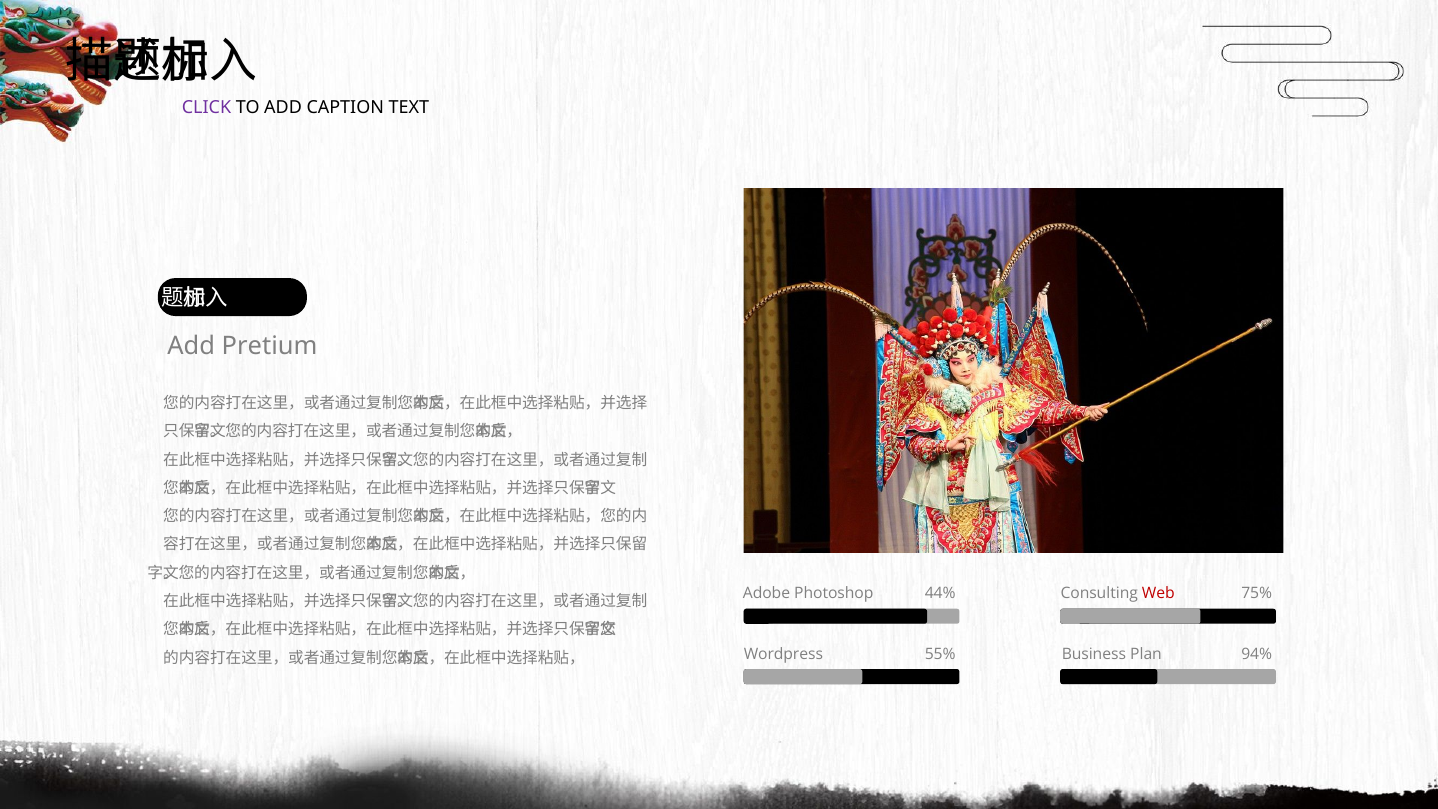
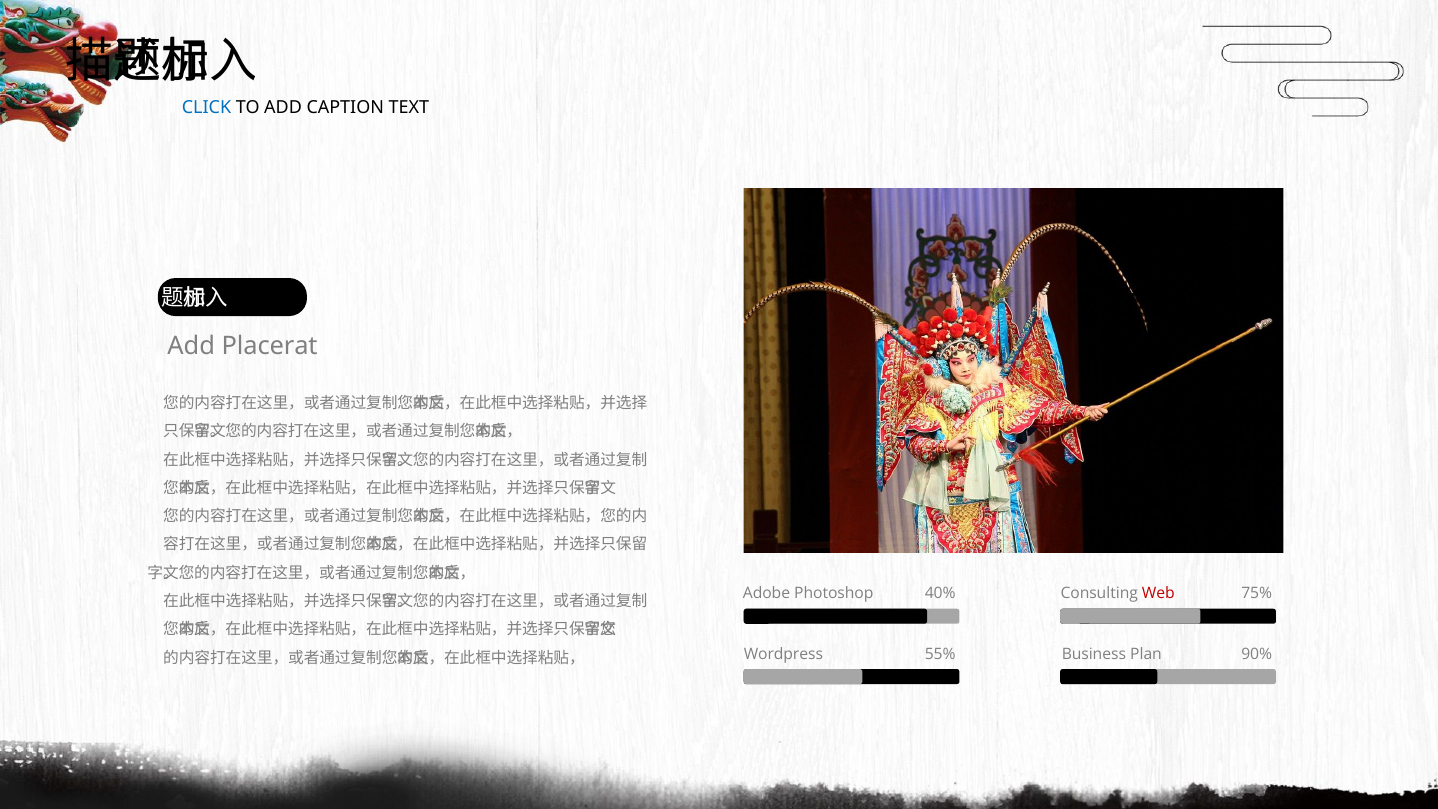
CLICK colour: purple -> blue
Pretium: Pretium -> Placerat
44%: 44% -> 40%
94%: 94% -> 90%
